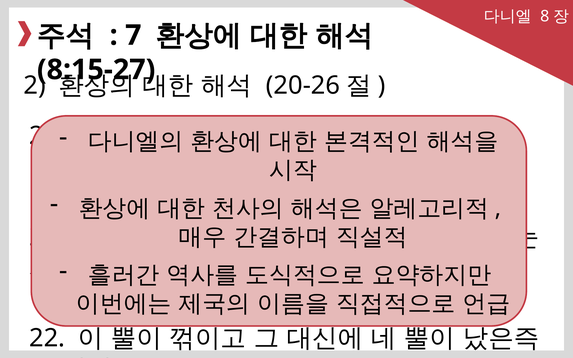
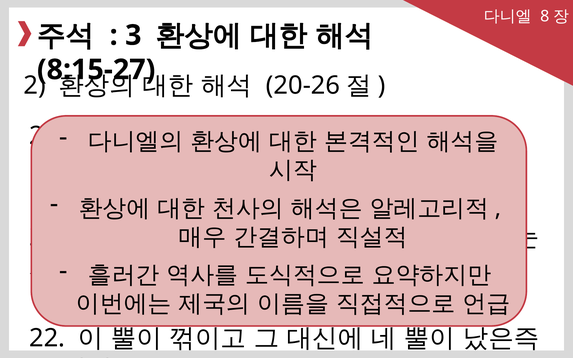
7: 7 -> 3
